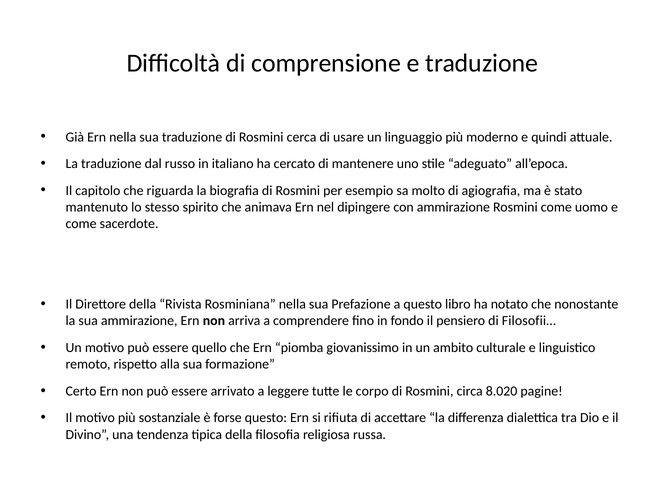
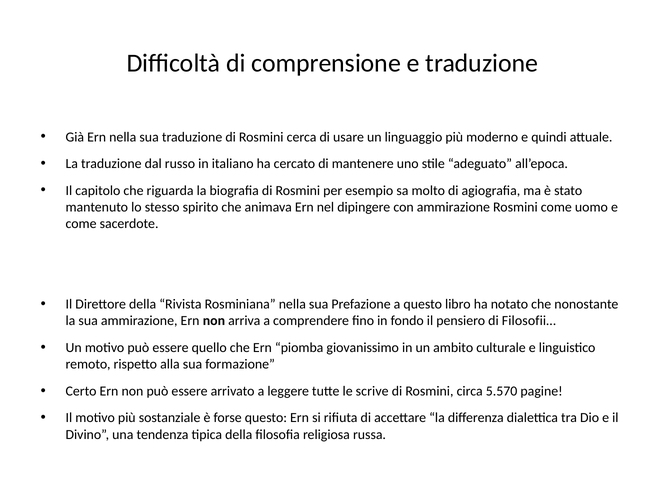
corpo: corpo -> scrive
8.020: 8.020 -> 5.570
